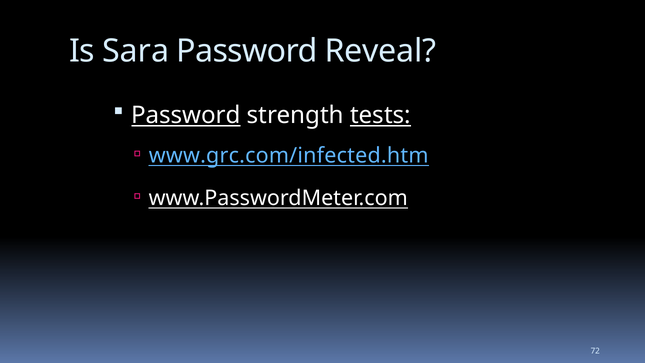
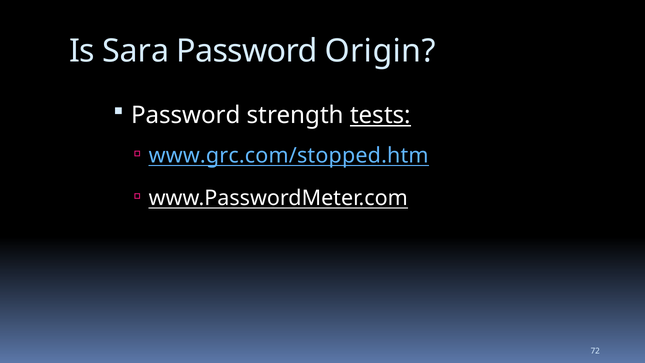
Reveal: Reveal -> Origin
Password at (186, 115) underline: present -> none
www.grc.com/infected.htm: www.grc.com/infected.htm -> www.grc.com/stopped.htm
